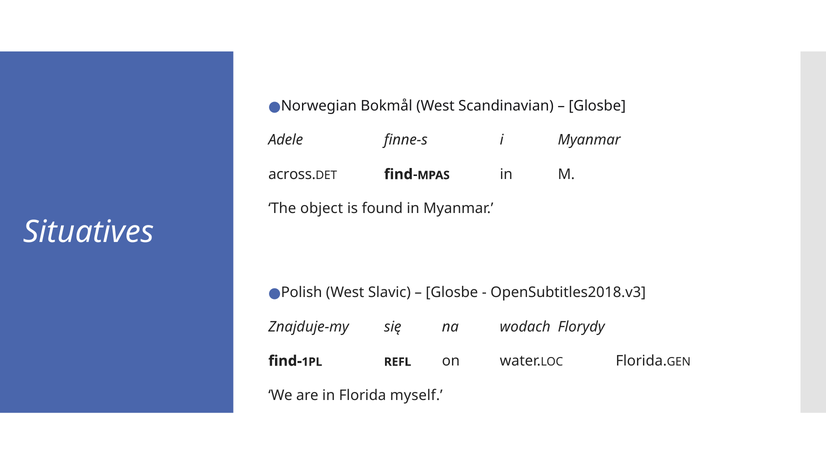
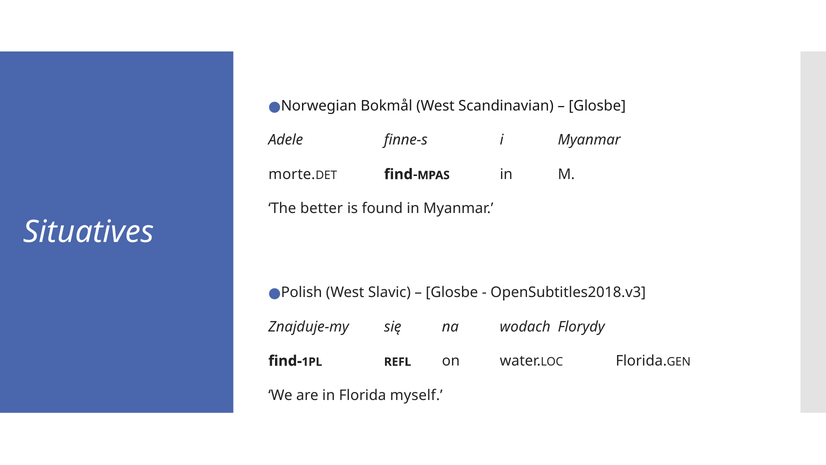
across: across -> morte
object: object -> better
